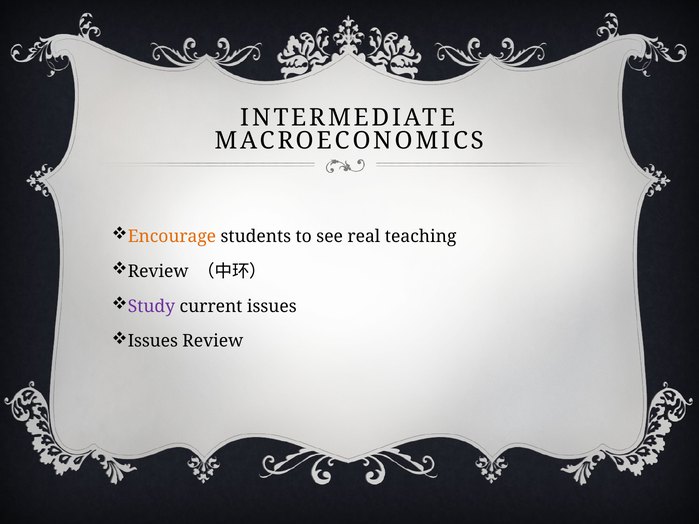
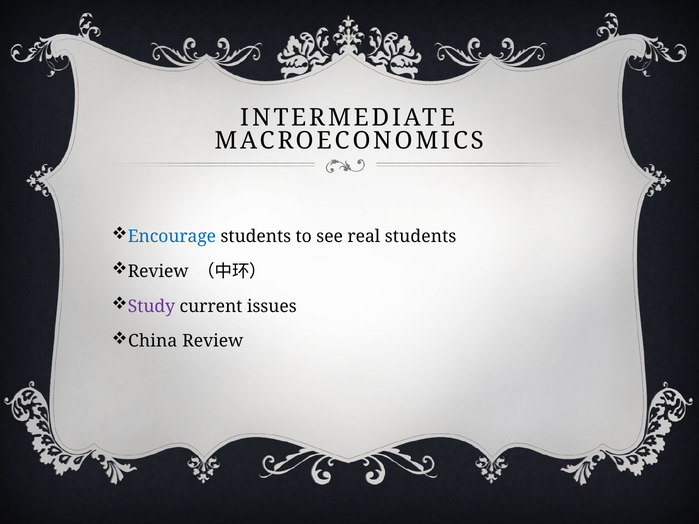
Encourage colour: orange -> blue
real teaching: teaching -> students
Issues at (153, 341): Issues -> China
